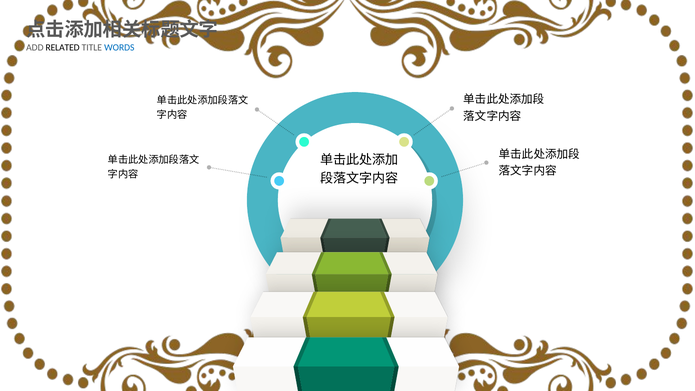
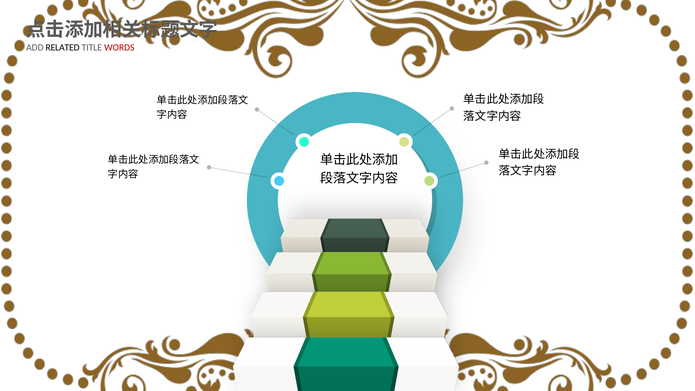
WORDS colour: blue -> red
